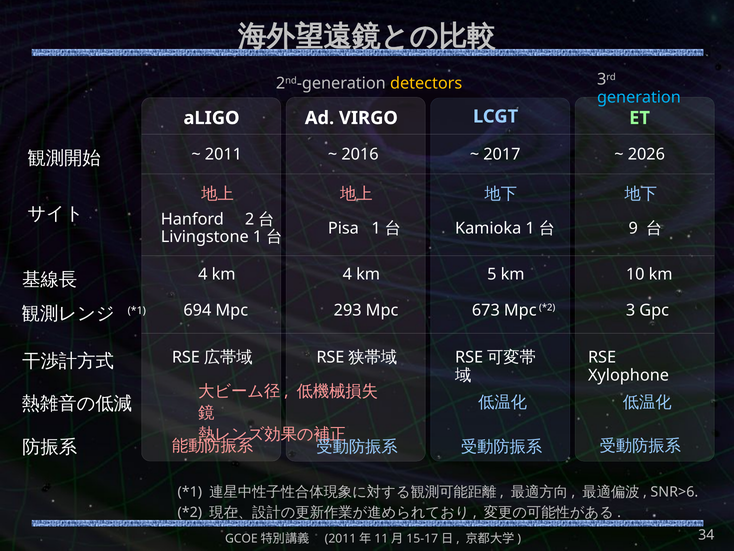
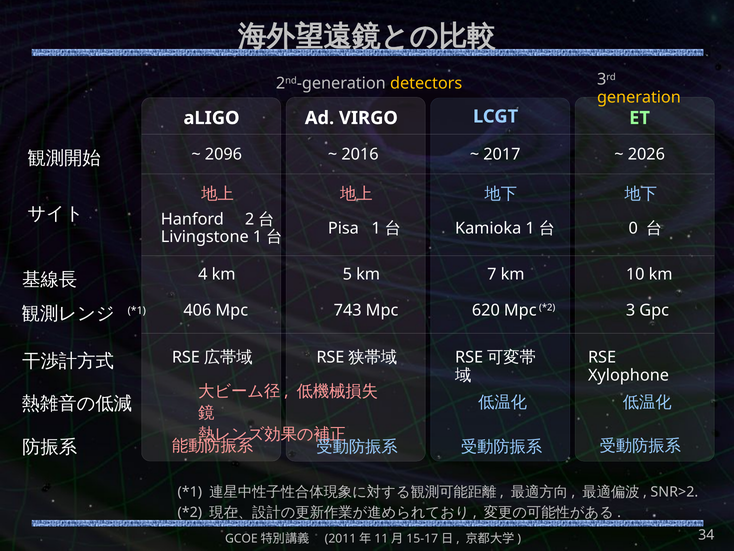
generation colour: light blue -> yellow
2011: 2011 -> 2096
9: 9 -> 0
km 4: 4 -> 5
5: 5 -> 7
694: 694 -> 406
293: 293 -> 743
673: 673 -> 620
SNR>6: SNR>6 -> SNR>2
